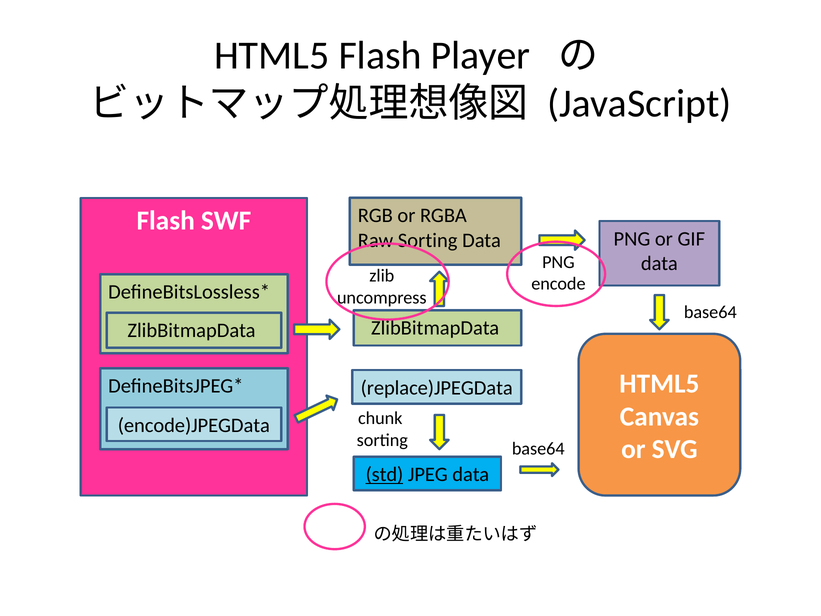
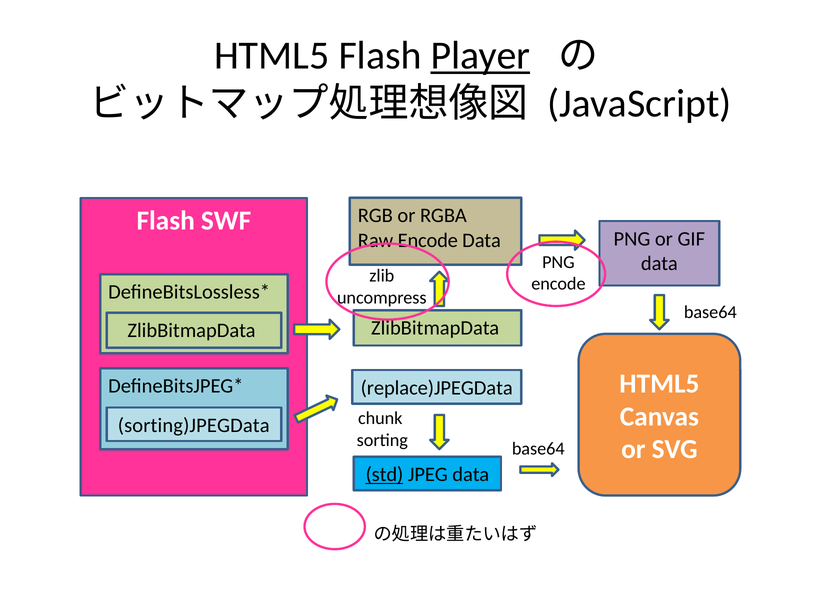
Player underline: none -> present
Raw Sorting: Sorting -> Encode
encode)JPEGData: encode)JPEGData -> sorting)JPEGData
